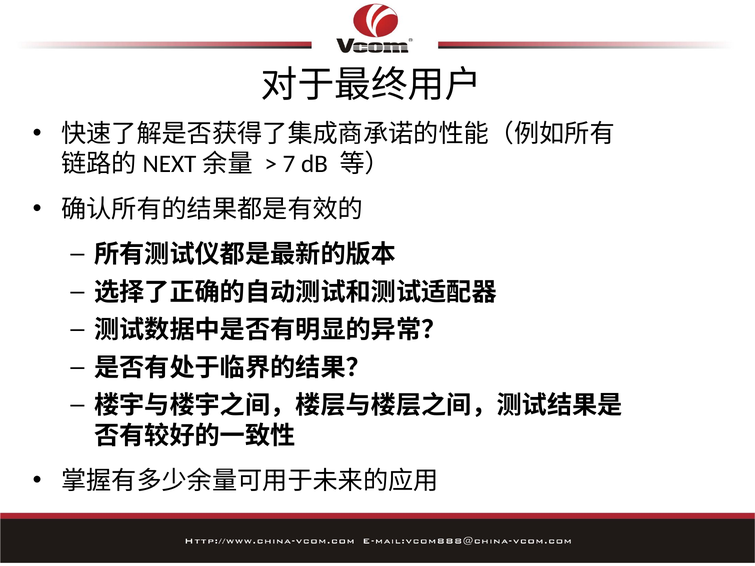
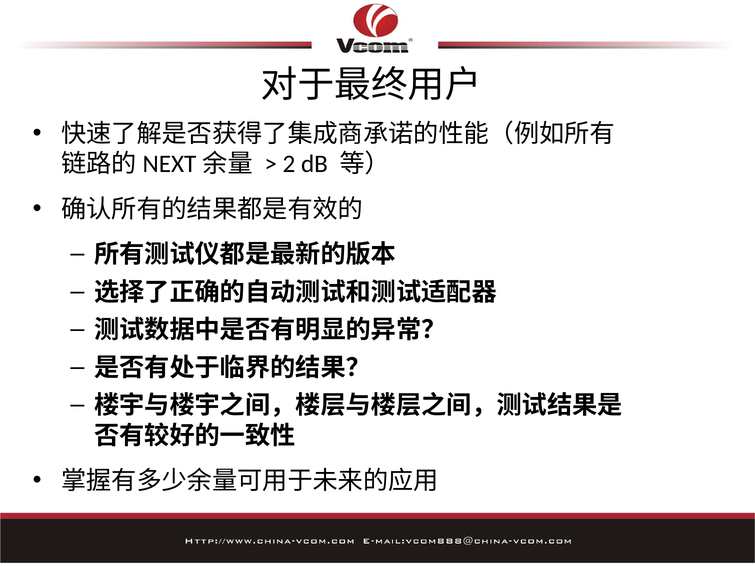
7: 7 -> 2
